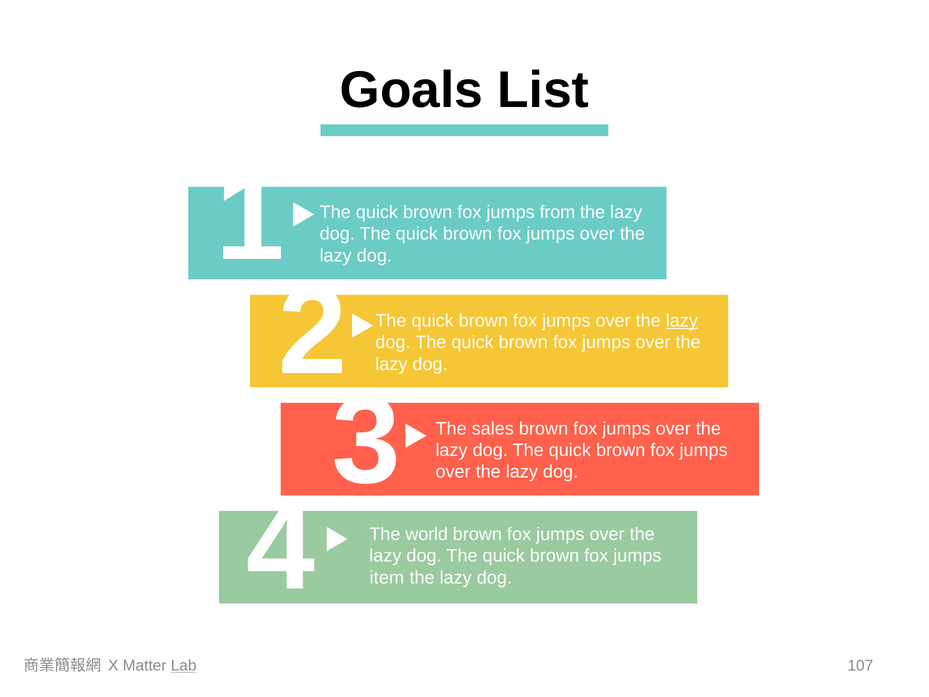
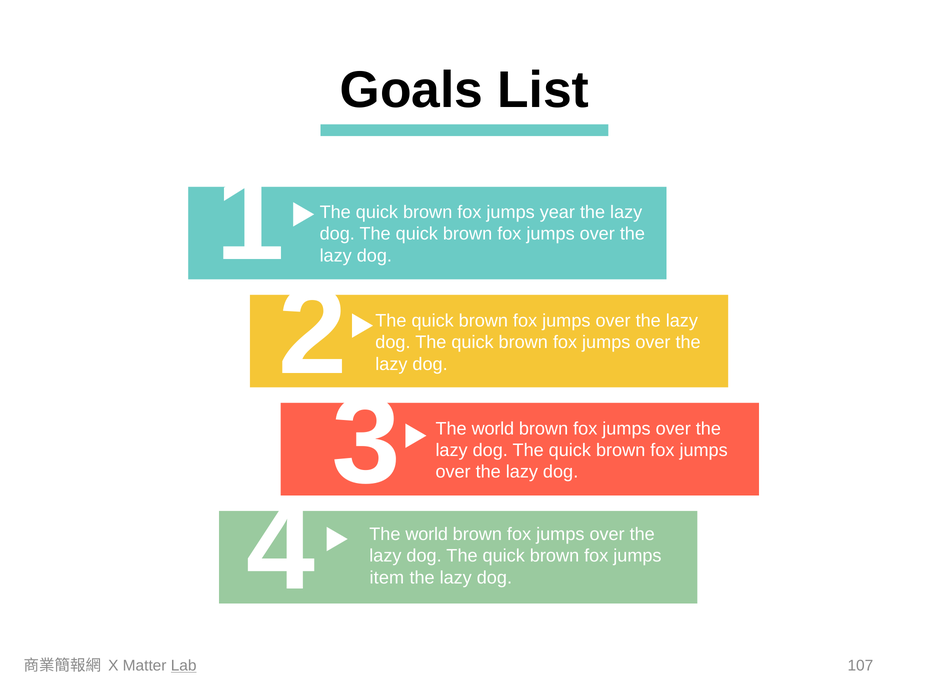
from: from -> year
lazy at (682, 321) underline: present -> none
sales at (493, 428): sales -> world
